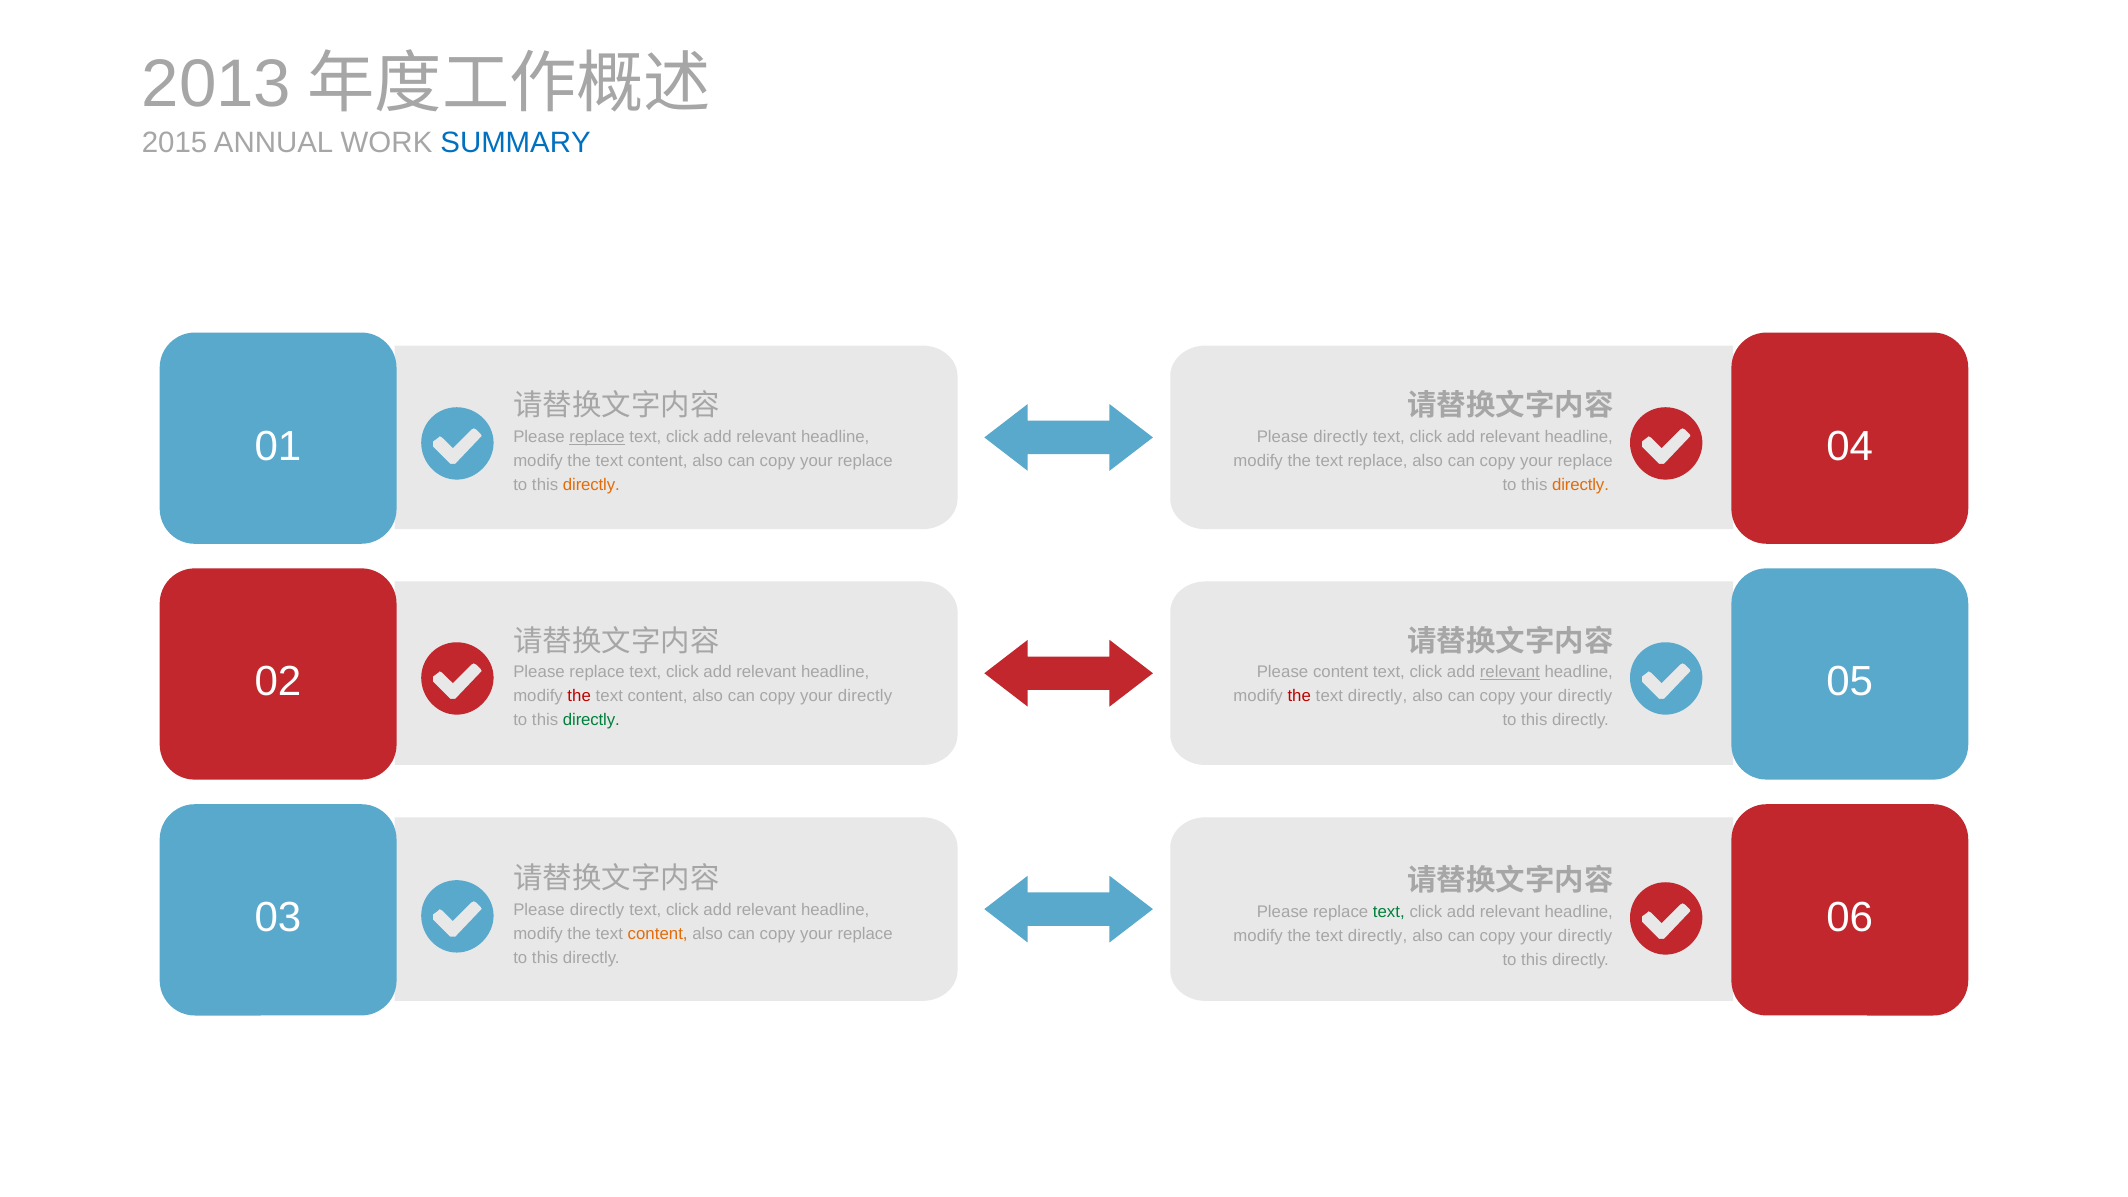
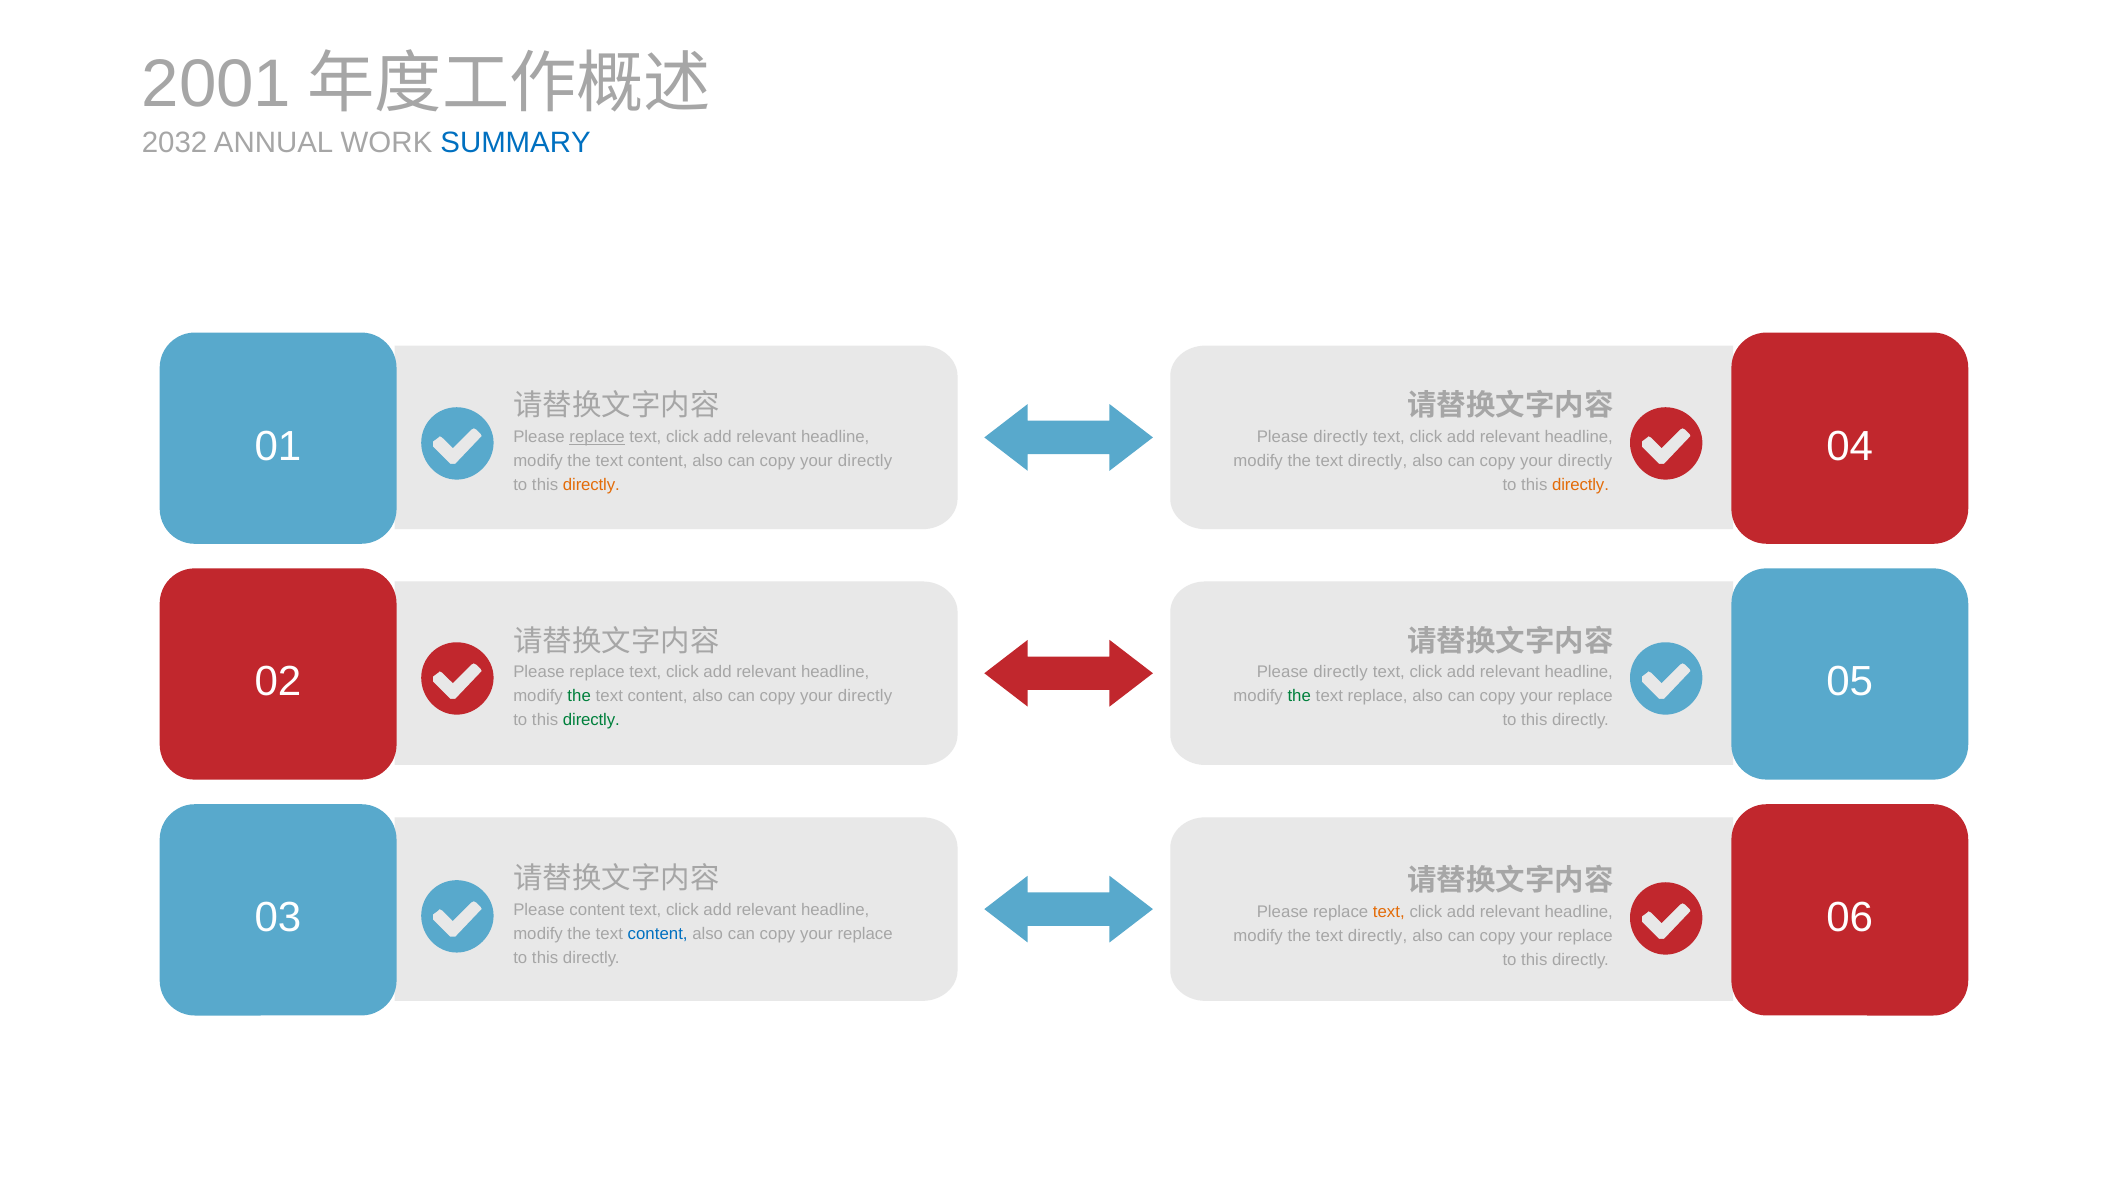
2013: 2013 -> 2001
2015: 2015 -> 2032
replace at (865, 461): replace -> directly
replace at (1378, 461): replace -> directly
replace at (1585, 461): replace -> directly
content at (1341, 672): content -> directly
relevant at (1510, 672) underline: present -> none
the at (579, 696) colour: red -> green
the at (1299, 696) colour: red -> green
directly at (1378, 696): directly -> replace
directly at (1585, 696): directly -> replace
directly at (597, 910): directly -> content
text at (1389, 912) colour: green -> orange
content at (658, 934) colour: orange -> blue
directly at (1585, 936): directly -> replace
